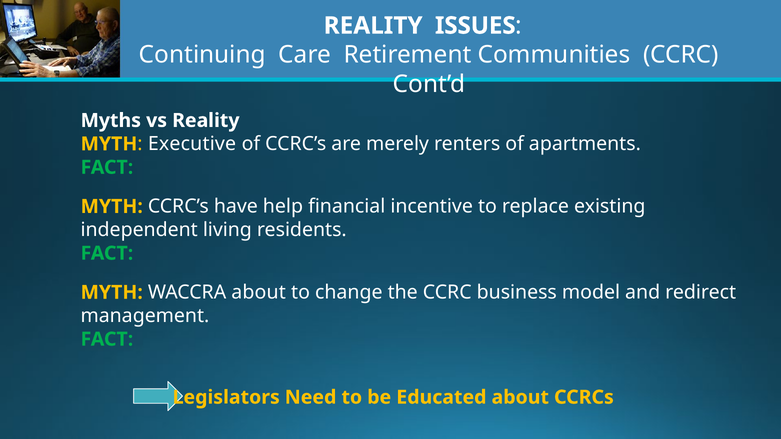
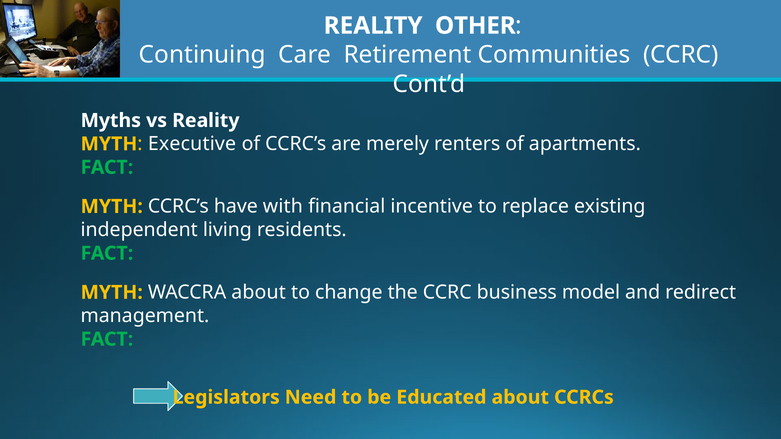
ISSUES: ISSUES -> OTHER
help: help -> with
